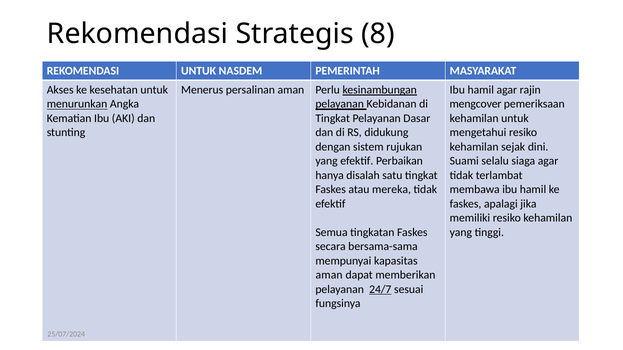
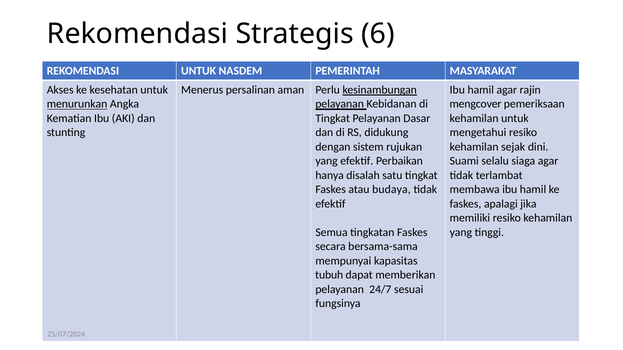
Strategis 8: 8 -> 6
mereka: mereka -> budaya
aman at (329, 275): aman -> tubuh
24/7 underline: present -> none
